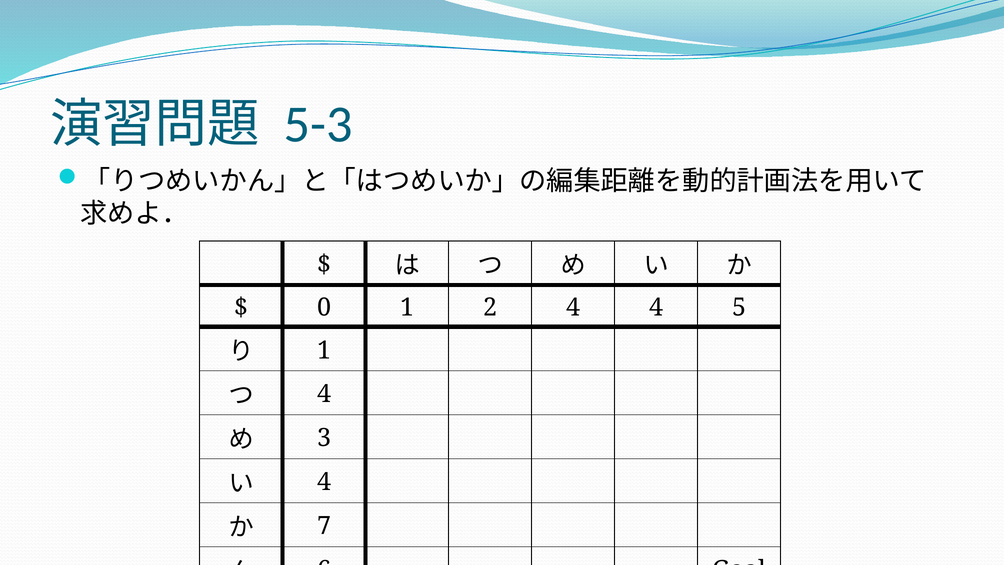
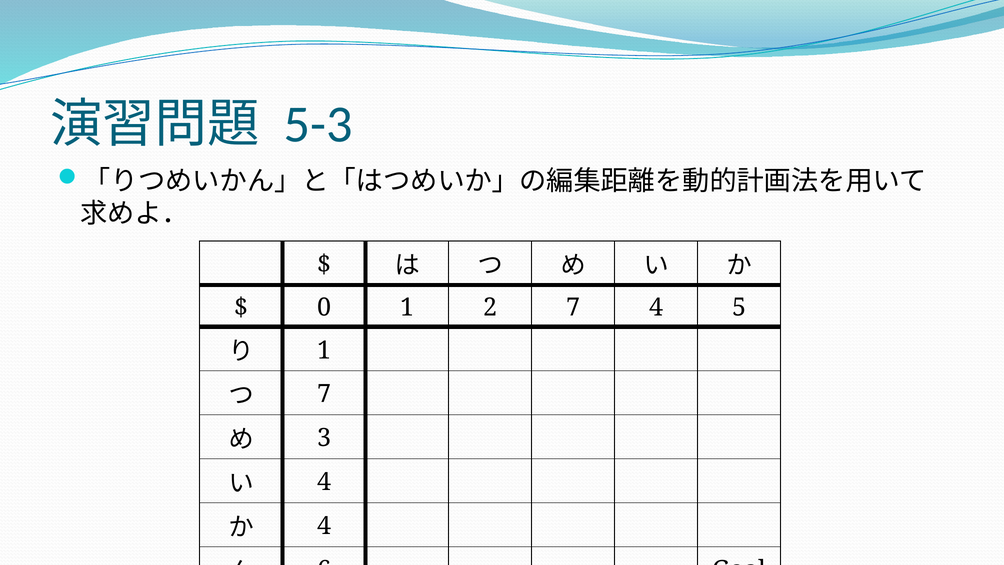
2 4: 4 -> 7
4 at (324, 394): 4 -> 7
7 at (324, 526): 7 -> 4
